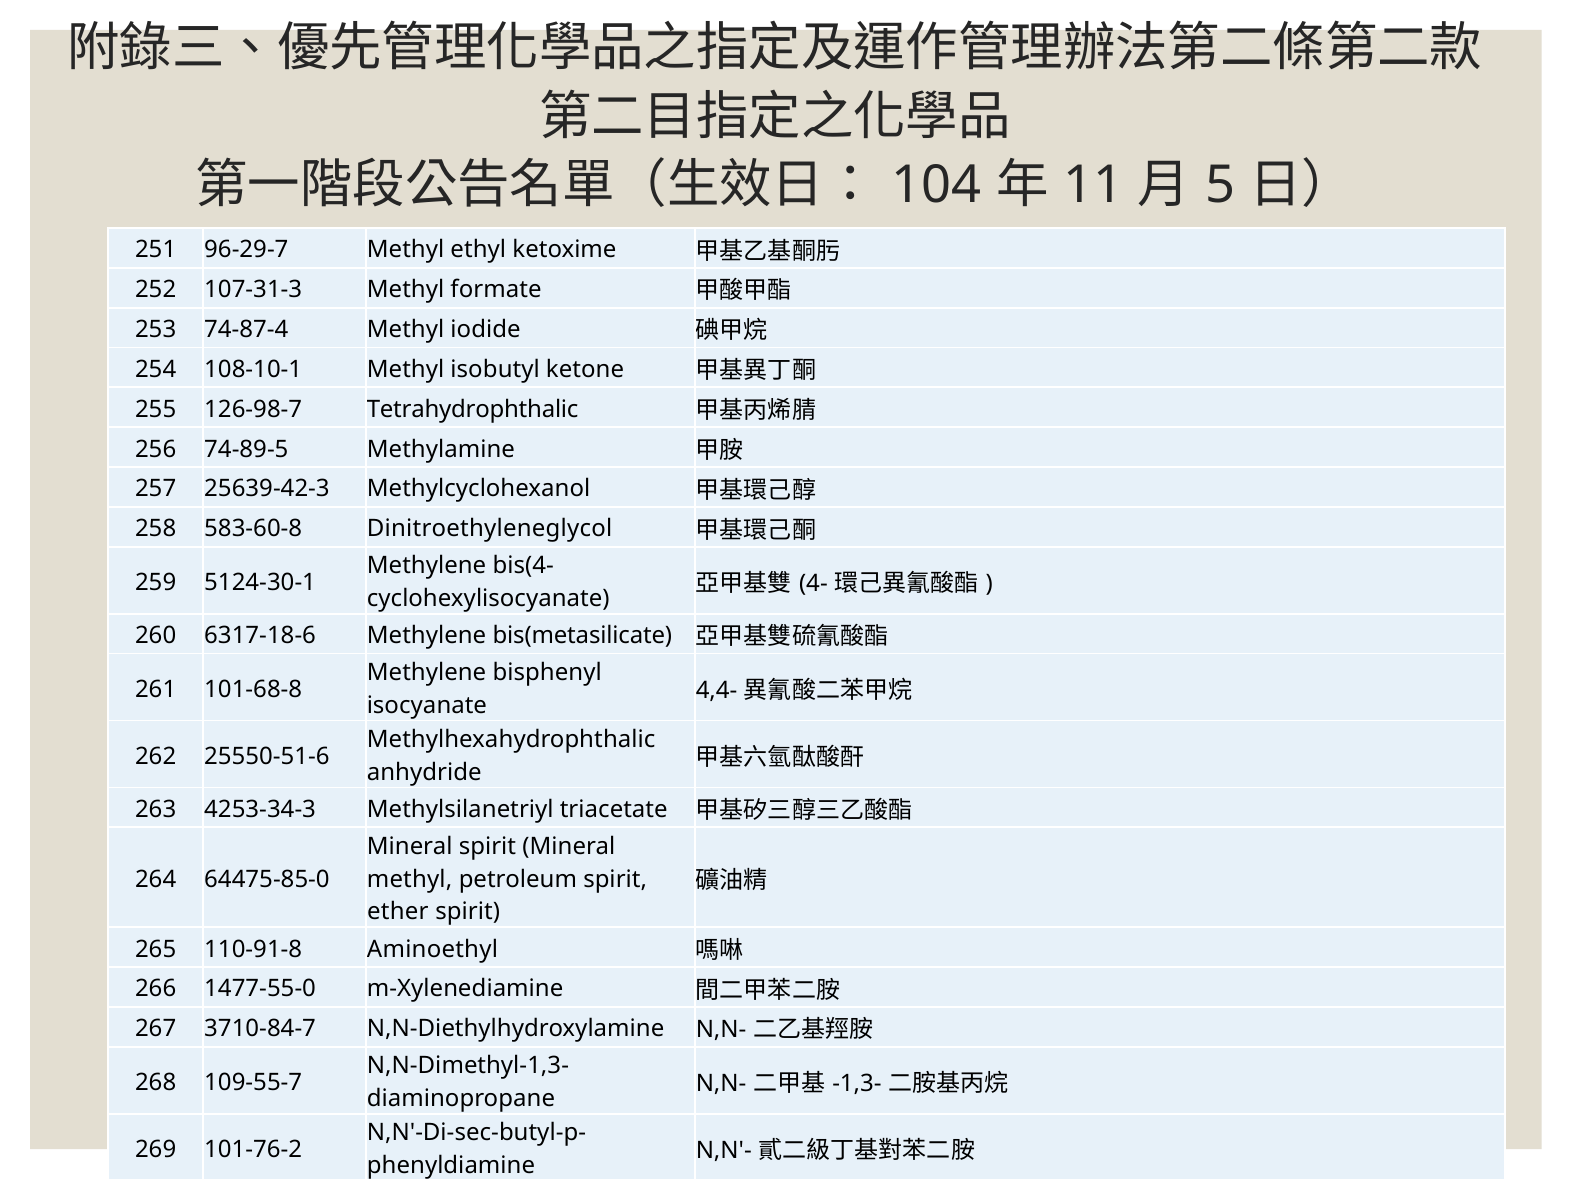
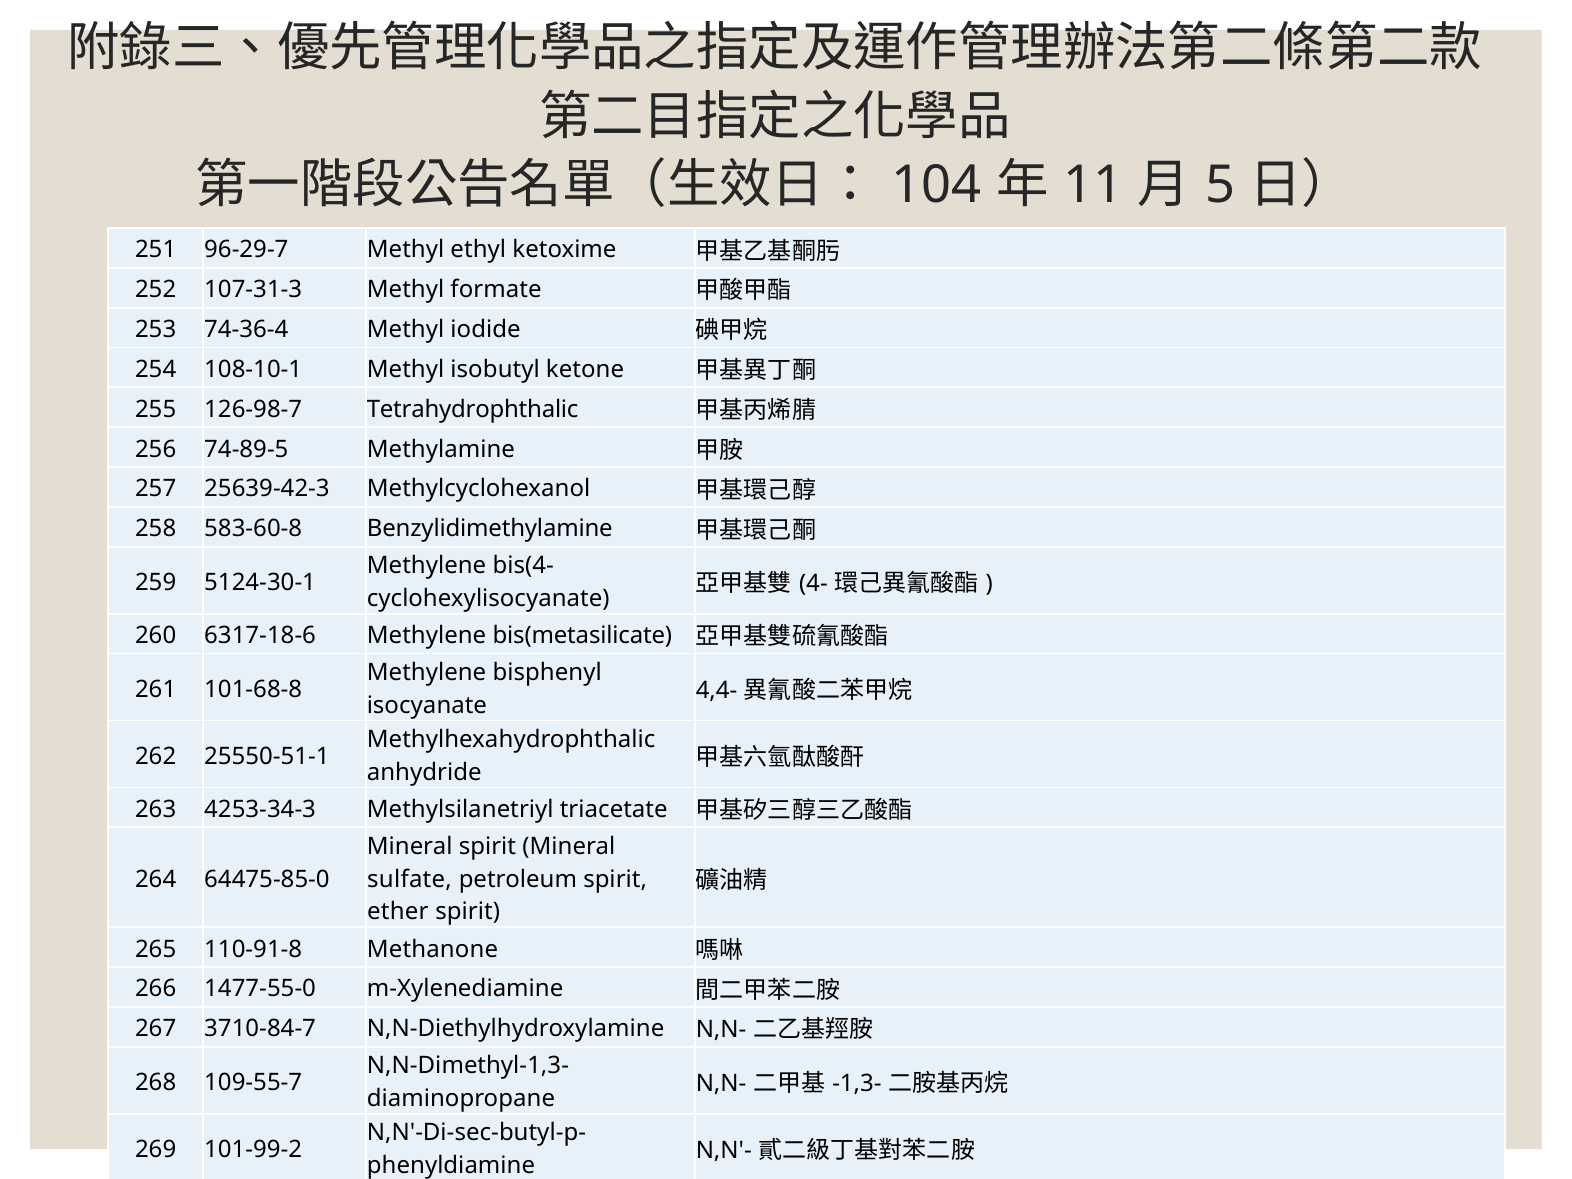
74-87-4: 74-87-4 -> 74-36-4
Dinitroethyleneglycol: Dinitroethyleneglycol -> Benzylidimethylamine
25550-51-6: 25550-51-6 -> 25550-51-1
methyl at (410, 879): methyl -> sulfate
Aminoethyl: Aminoethyl -> Methanone
101-76-2: 101-76-2 -> 101-99-2
